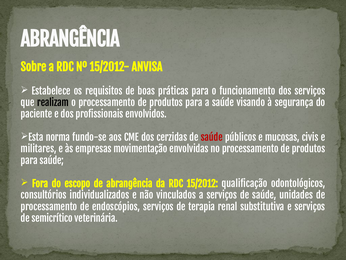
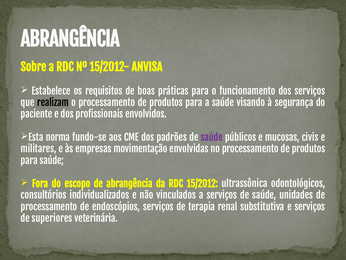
cerzidas: cerzidas -> padrões
saúde at (212, 137) colour: red -> purple
qualificação: qualificação -> ultrassônica
semicrítico: semicrítico -> superiores
